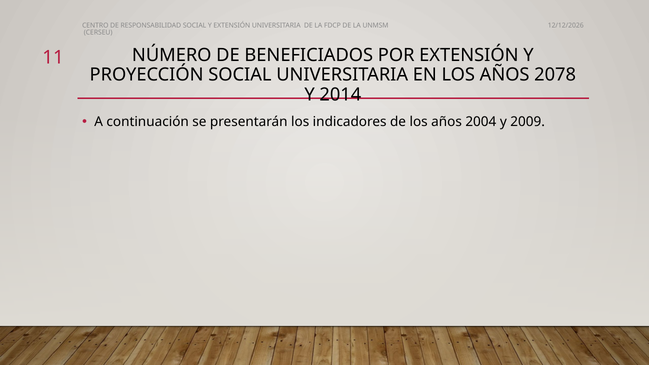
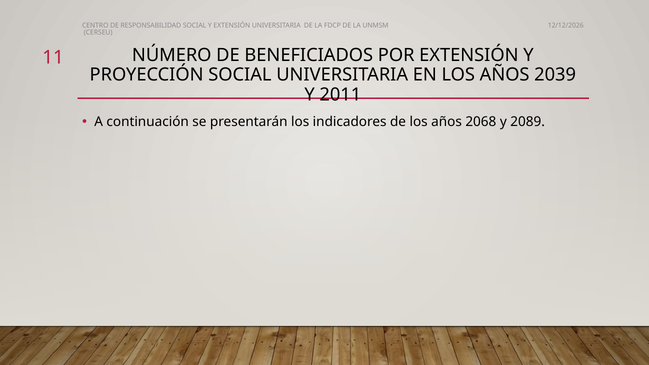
2078: 2078 -> 2039
2014: 2014 -> 2011
2004: 2004 -> 2068
2009: 2009 -> 2089
